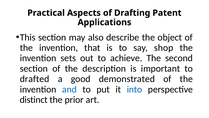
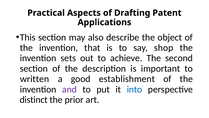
drafted: drafted -> written
demonstrated: demonstrated -> establishment
and colour: blue -> purple
